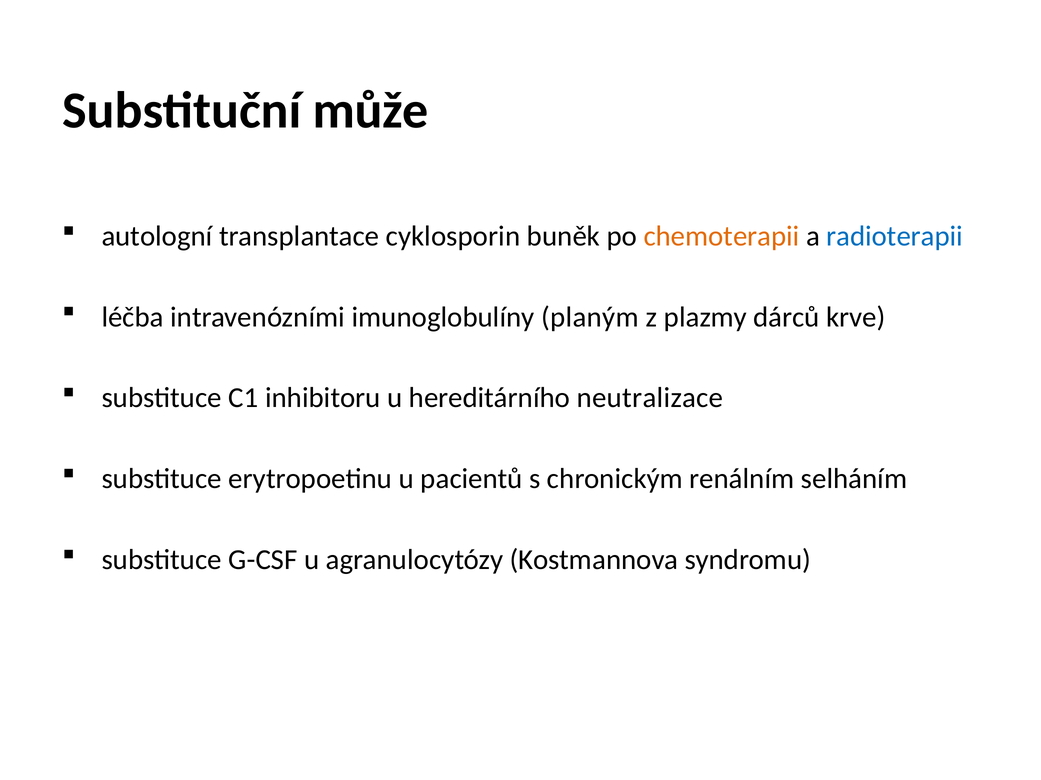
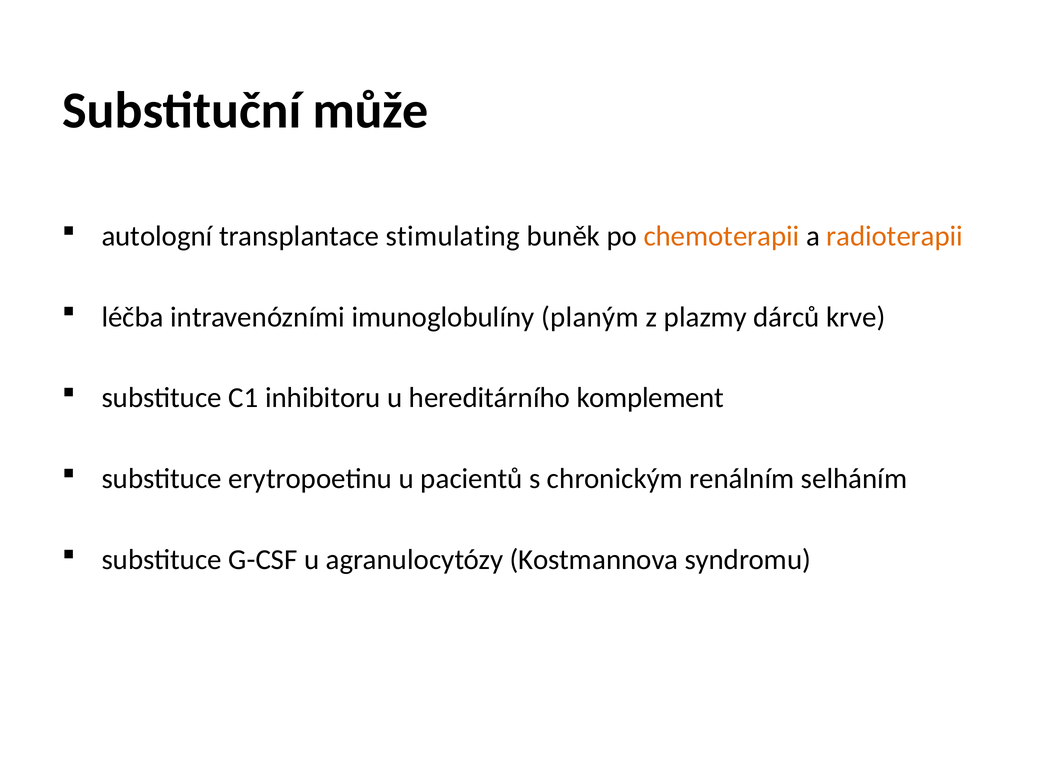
cyklosporin: cyklosporin -> stimulating
radioterapii colour: blue -> orange
neutralizace: neutralizace -> komplement
